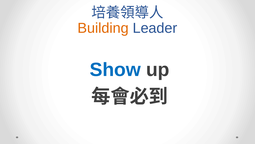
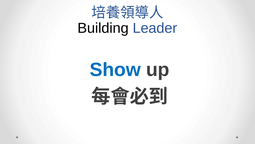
Building colour: orange -> black
